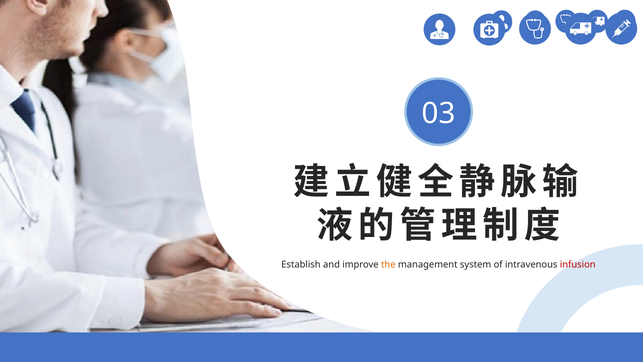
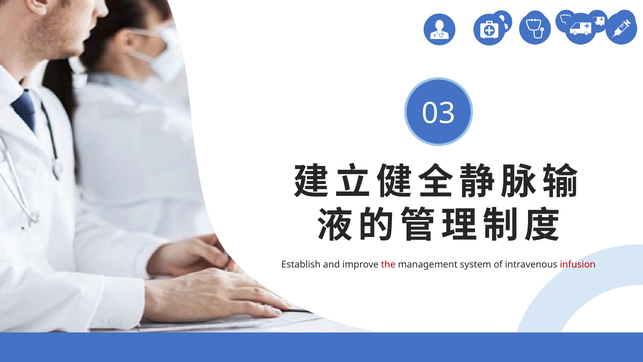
the colour: orange -> red
